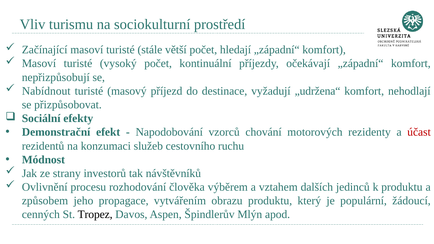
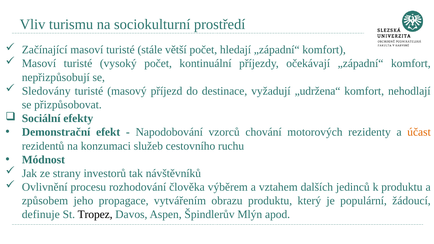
Nabídnout: Nabídnout -> Sledovány
účast colour: red -> orange
cenných: cenných -> definuje
